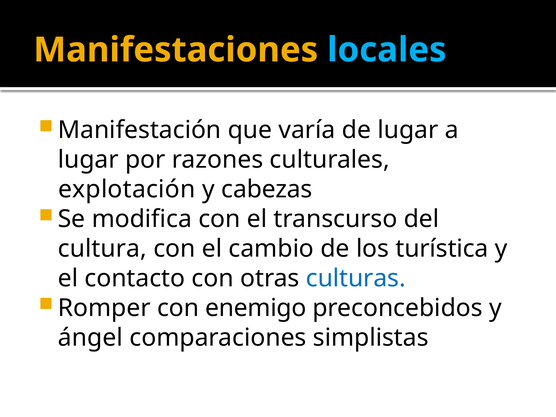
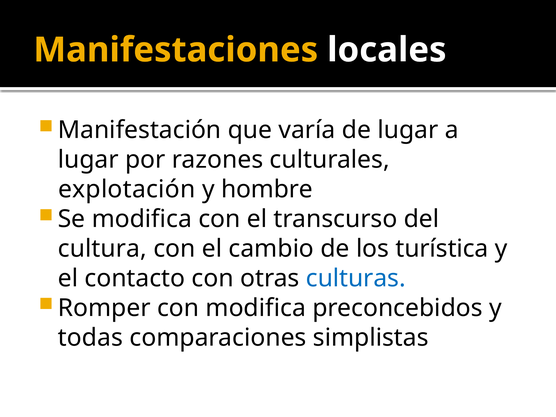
locales colour: light blue -> white
cabezas: cabezas -> hombre
con enemigo: enemigo -> modifica
ángel: ángel -> todas
